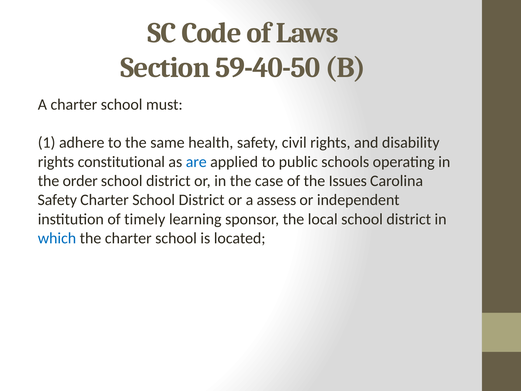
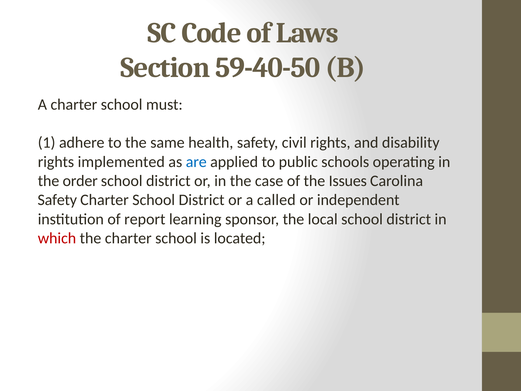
constitutional: constitutional -> implemented
assess: assess -> called
timely: timely -> report
which colour: blue -> red
